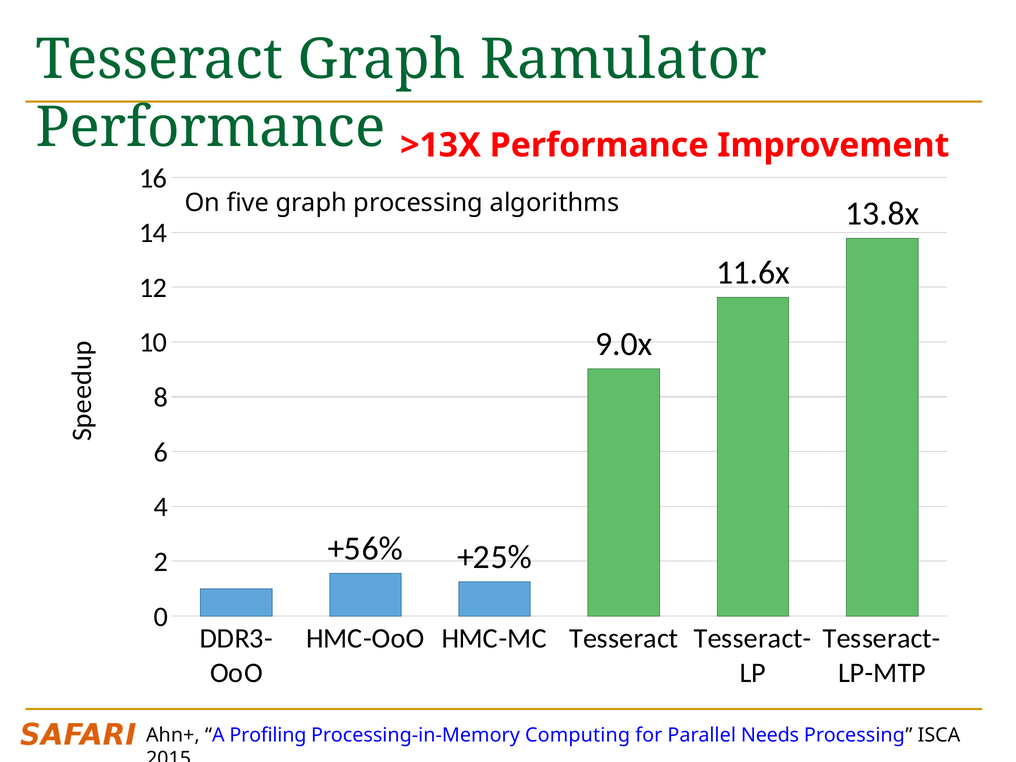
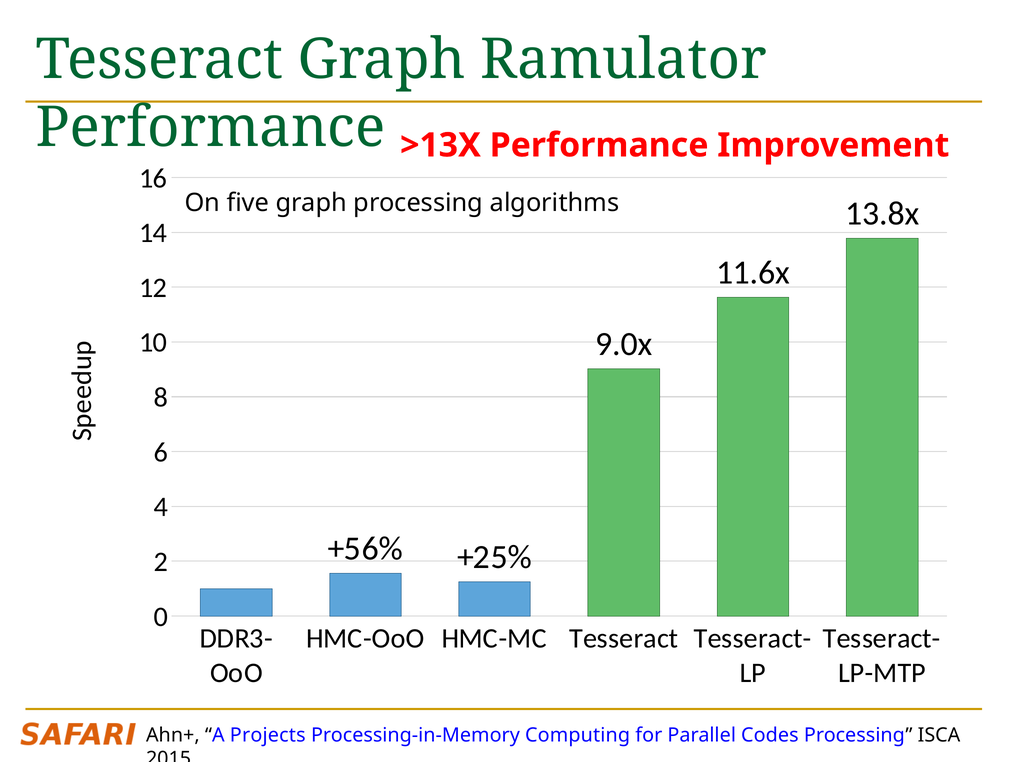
Profiling: Profiling -> Projects
Needs: Needs -> Codes
